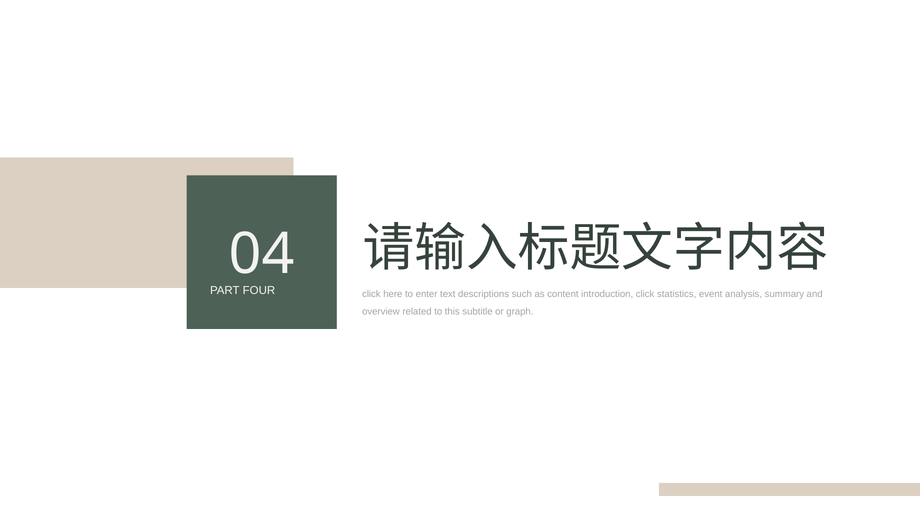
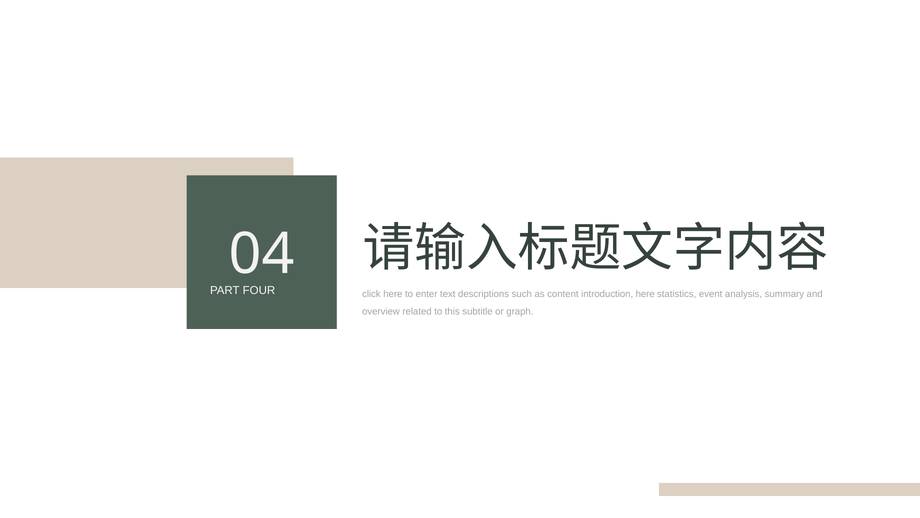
introduction click: click -> here
